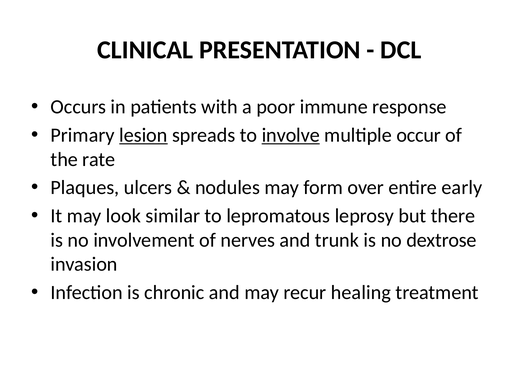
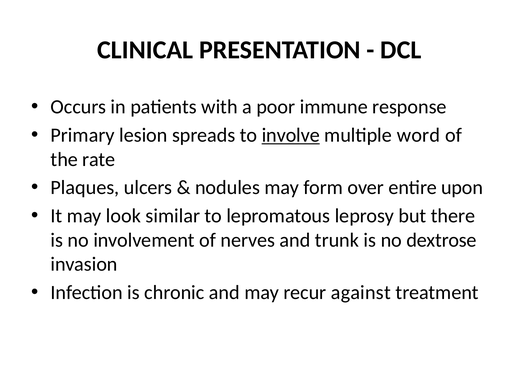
lesion underline: present -> none
occur: occur -> word
early: early -> upon
healing: healing -> against
